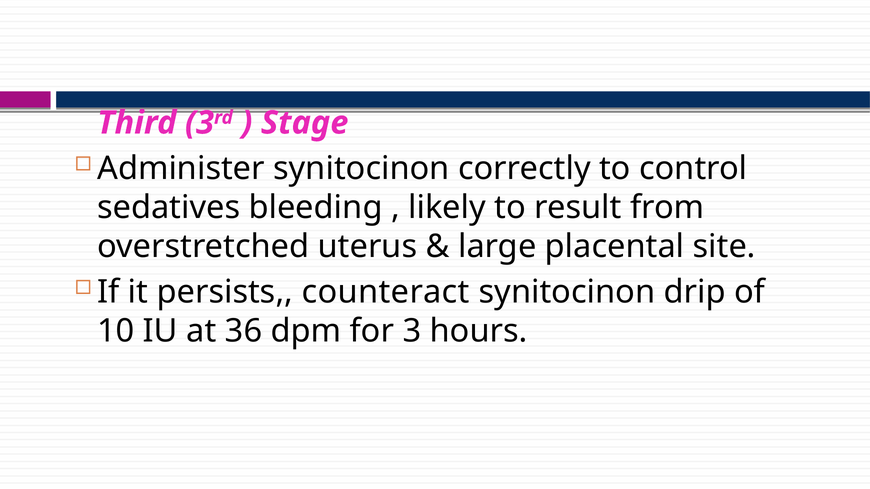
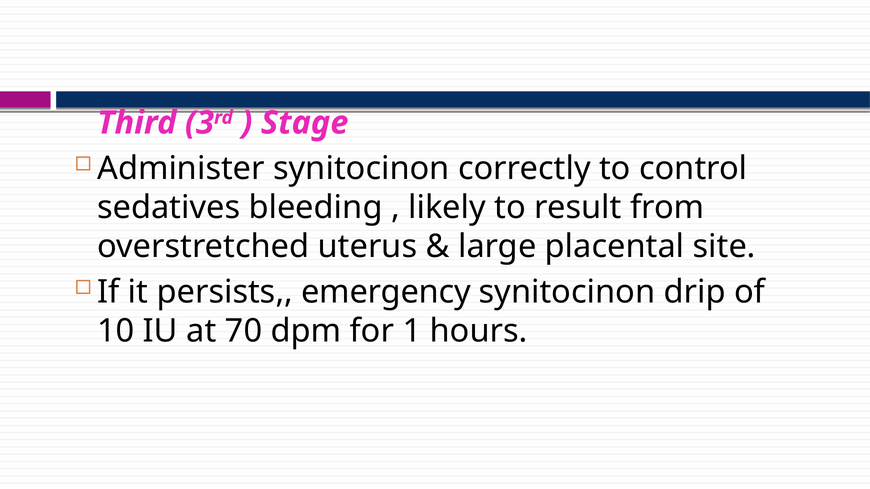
counteract: counteract -> emergency
36: 36 -> 70
for 3: 3 -> 1
